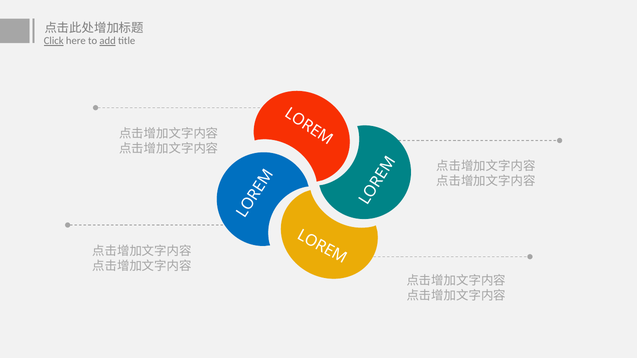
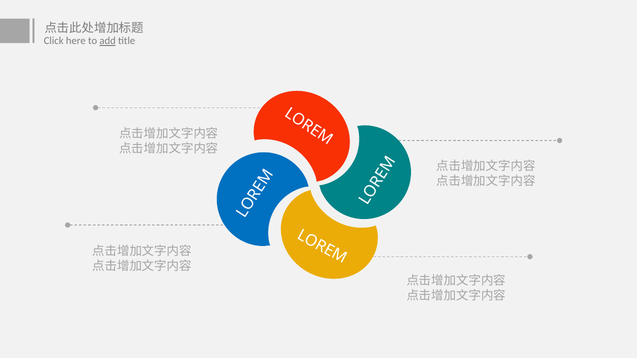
Click underline: present -> none
